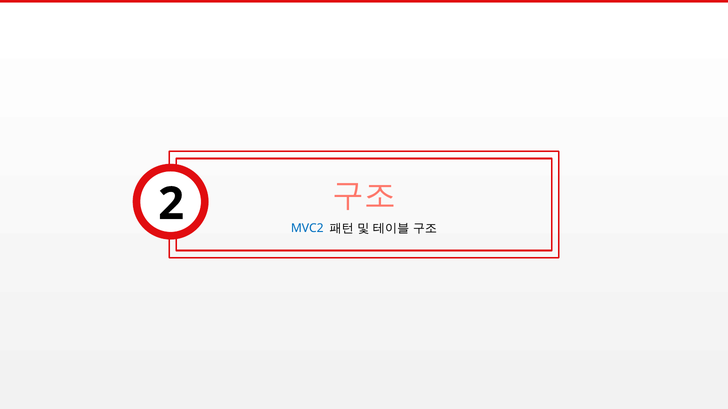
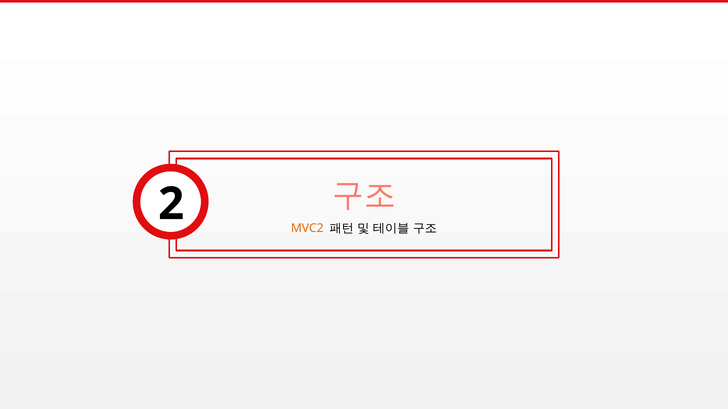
MVC2 colour: blue -> orange
